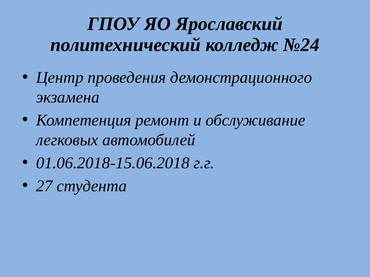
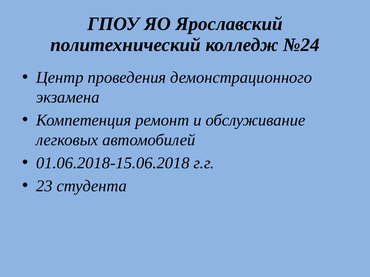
27: 27 -> 23
